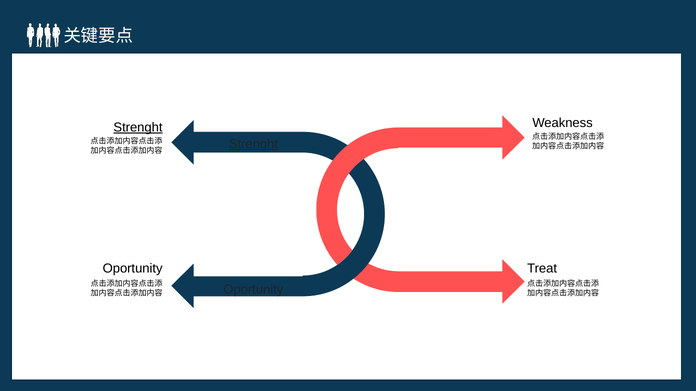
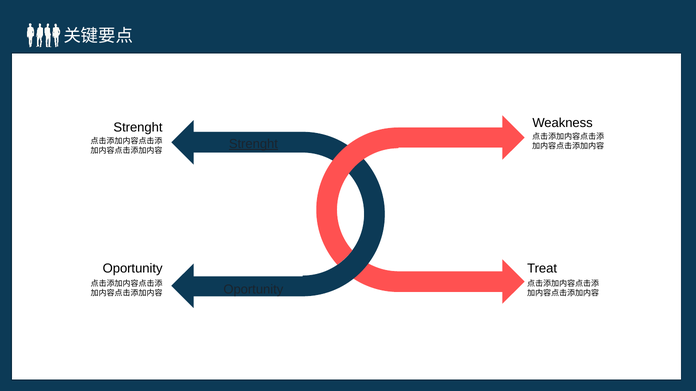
Strenght at (138, 128) underline: present -> none
